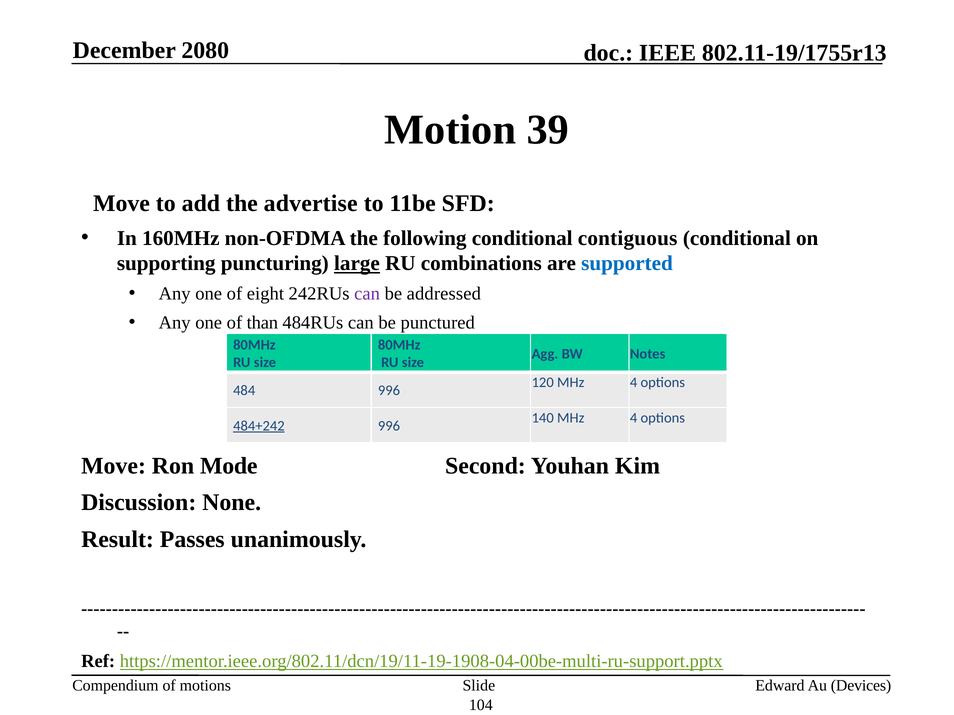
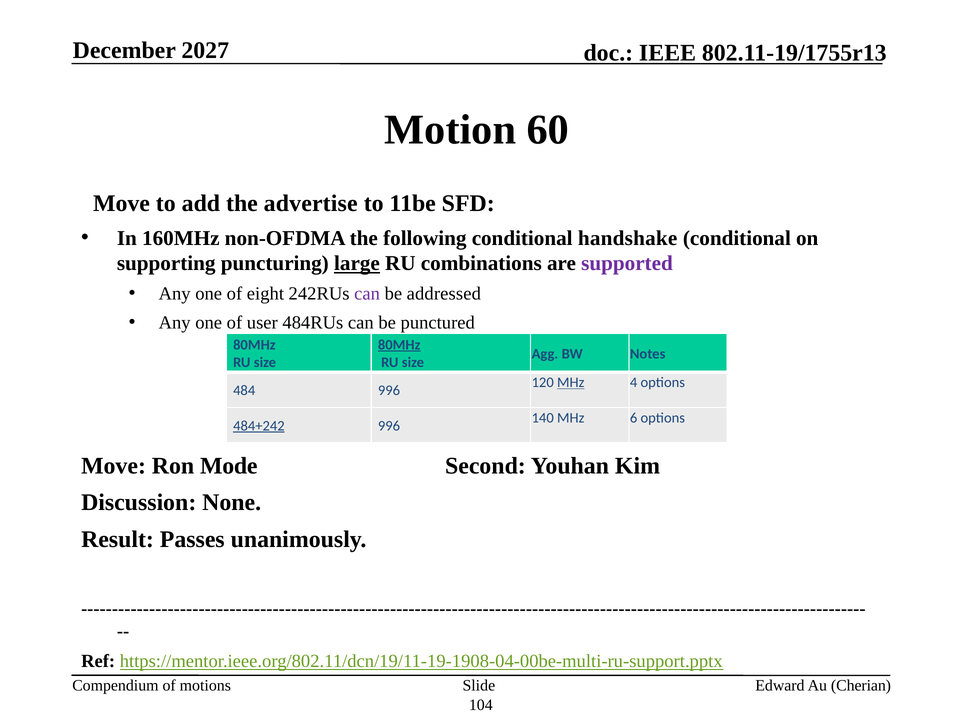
2080: 2080 -> 2027
39: 39 -> 60
contiguous: contiguous -> handshake
supported colour: blue -> purple
than: than -> user
80MHz at (399, 345) underline: none -> present
MHz at (571, 383) underline: none -> present
140 MHz 4: 4 -> 6
Devices: Devices -> Cherian
